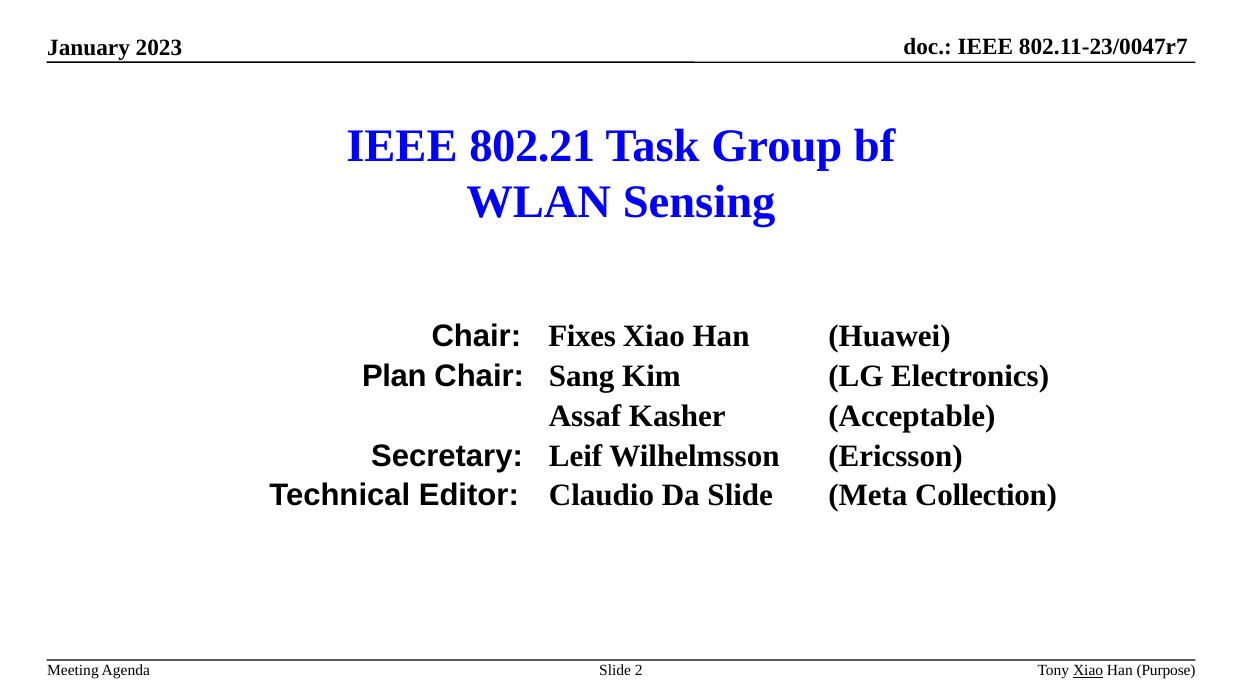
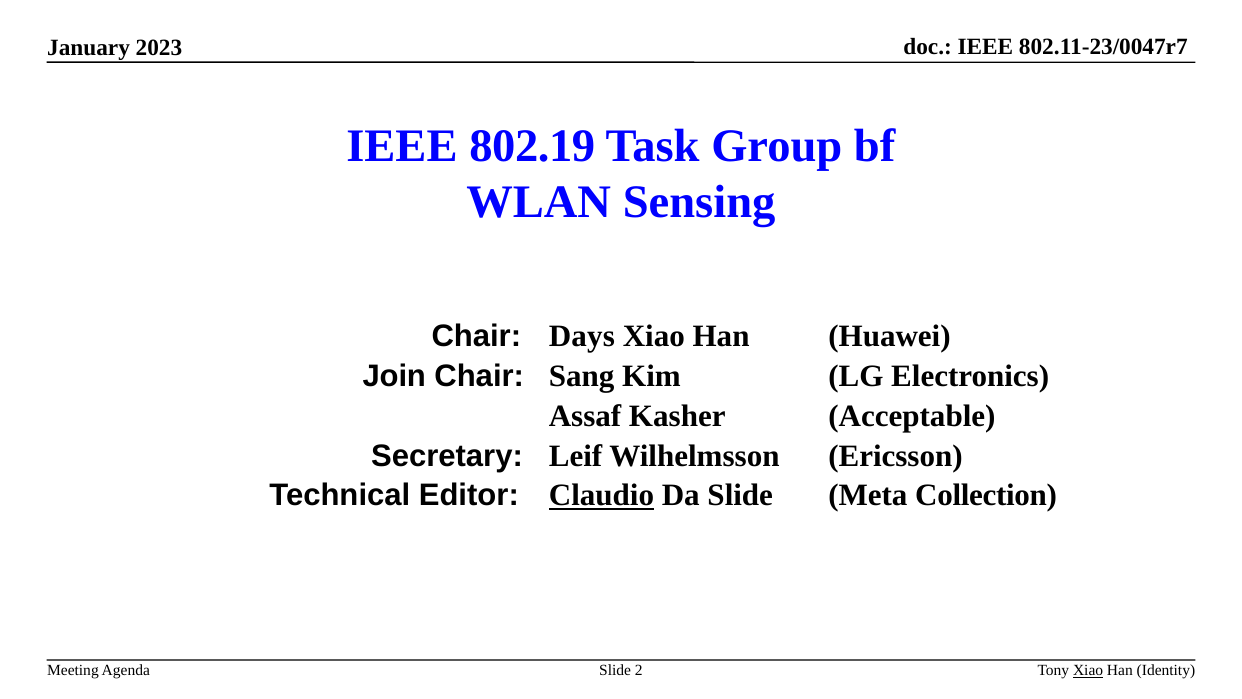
802.21: 802.21 -> 802.19
Fixes: Fixes -> Days
Plan: Plan -> Join
Claudio underline: none -> present
Purpose: Purpose -> Identity
